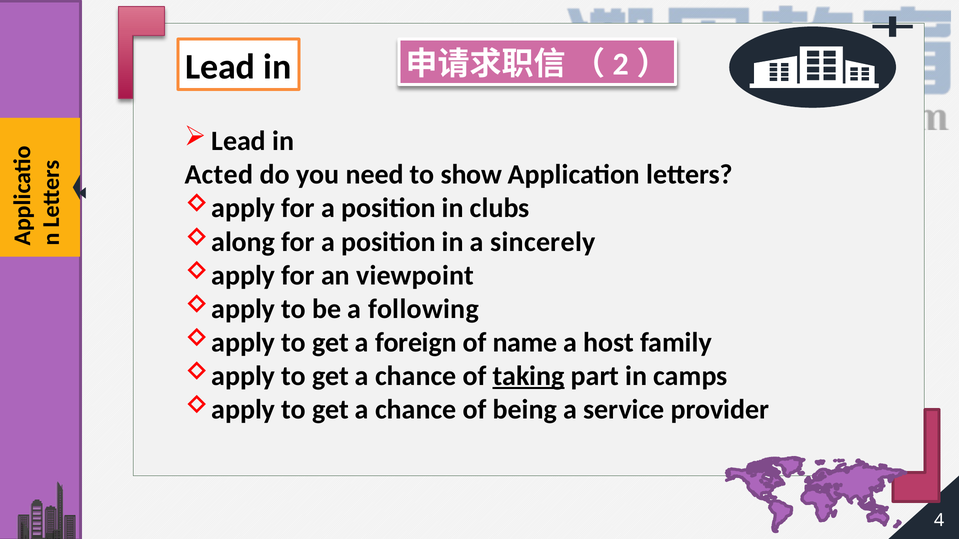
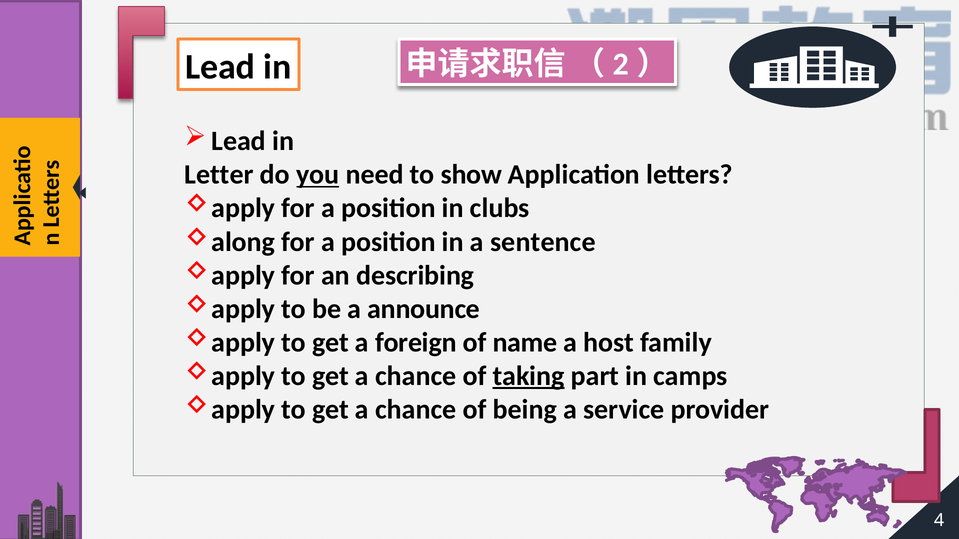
Acted: Acted -> Letter
you underline: none -> present
sincerely: sincerely -> sentence
viewpoint: viewpoint -> describing
following: following -> announce
